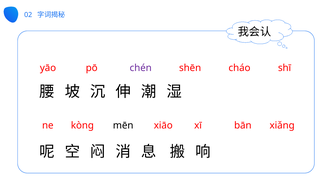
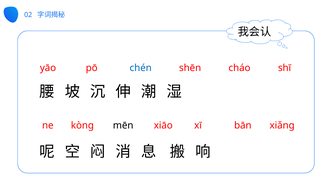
chén colour: purple -> blue
